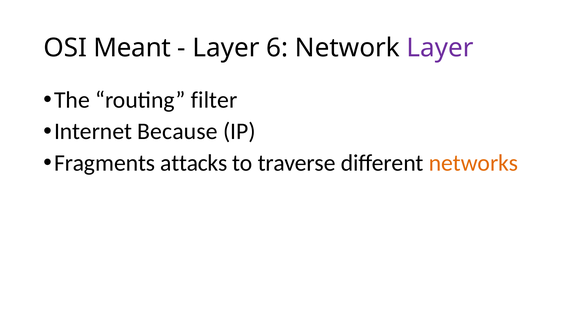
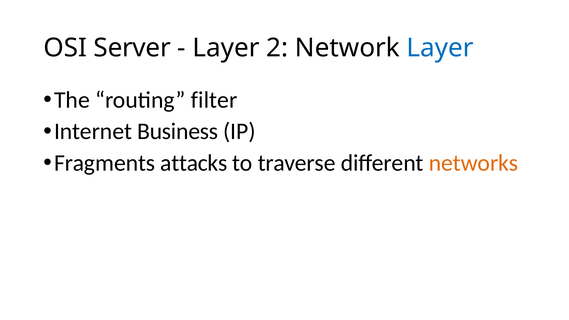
Meant: Meant -> Server
6: 6 -> 2
Layer at (440, 48) colour: purple -> blue
Because: Because -> Business
